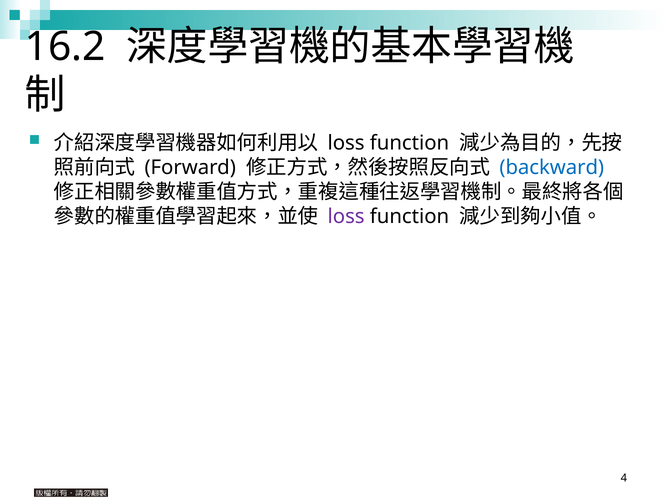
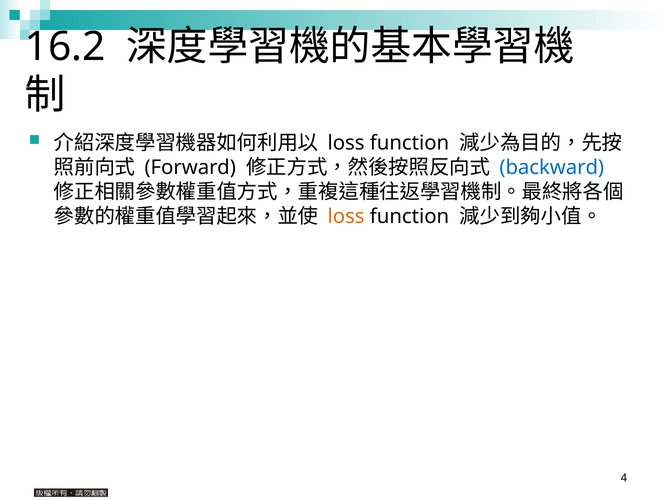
loss at (346, 217) colour: purple -> orange
